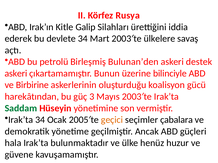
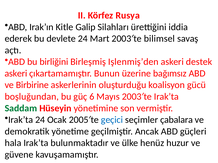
devlete 34: 34 -> 24
ülkelere: ülkelere -> bilimsel
petrolü: petrolü -> birliğini
Bulunan’den: Bulunan’den -> Işlenmiş’den
bilinciyle: bilinciyle -> bağımsız
harekâtından: harekâtından -> boşluğundan
3: 3 -> 6
Irak’ta 34: 34 -> 24
geçici colour: orange -> blue
